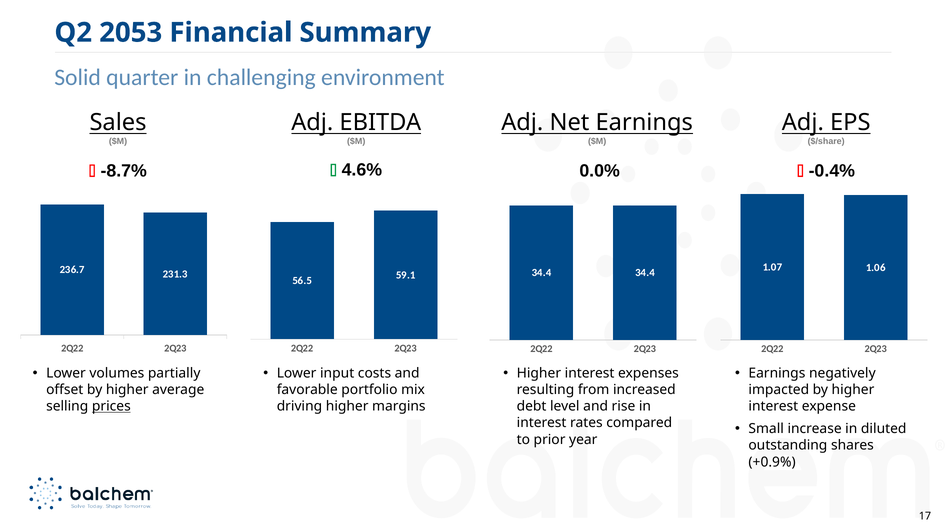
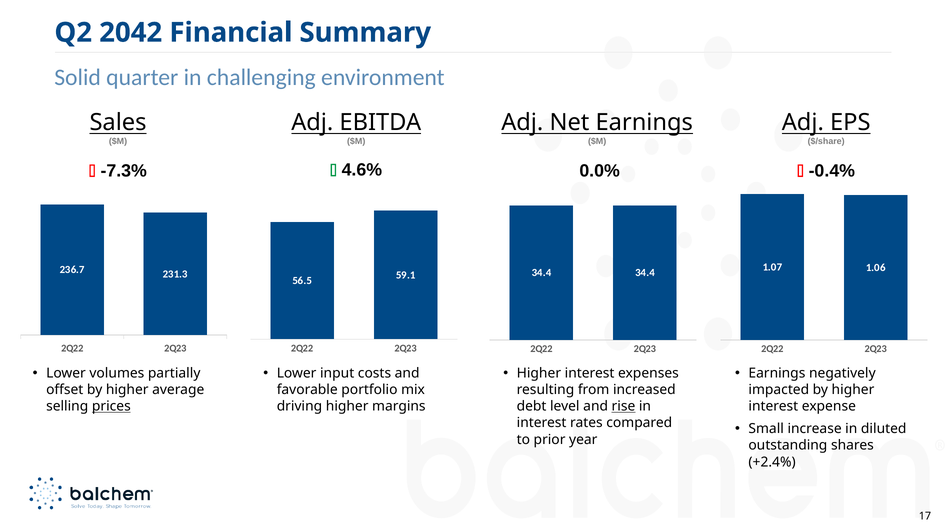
2053: 2053 -> 2042
-8.7%: -8.7% -> -7.3%
rise underline: none -> present
+0.9%: +0.9% -> +2.4%
